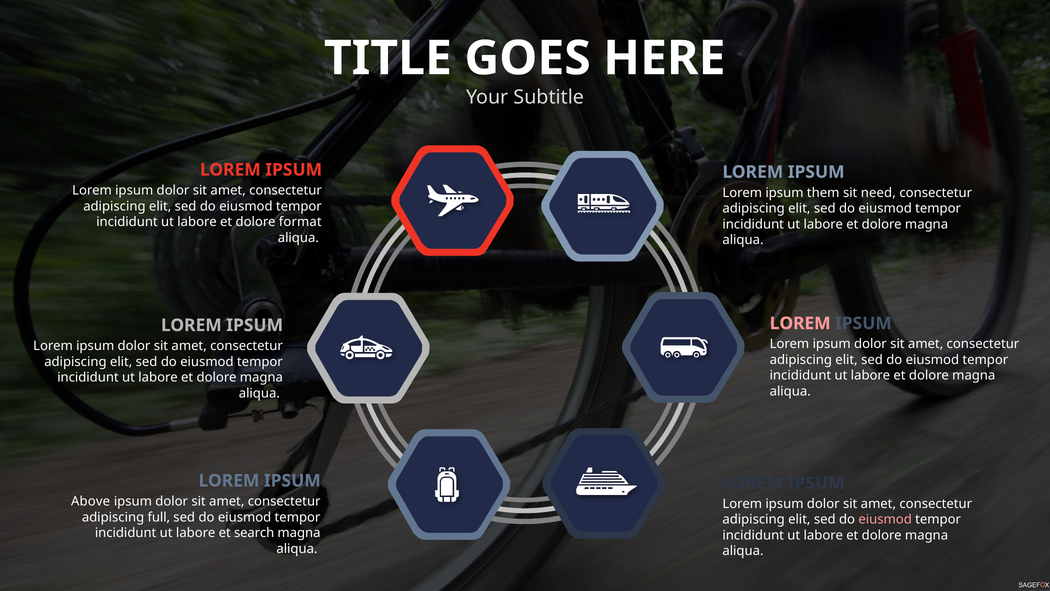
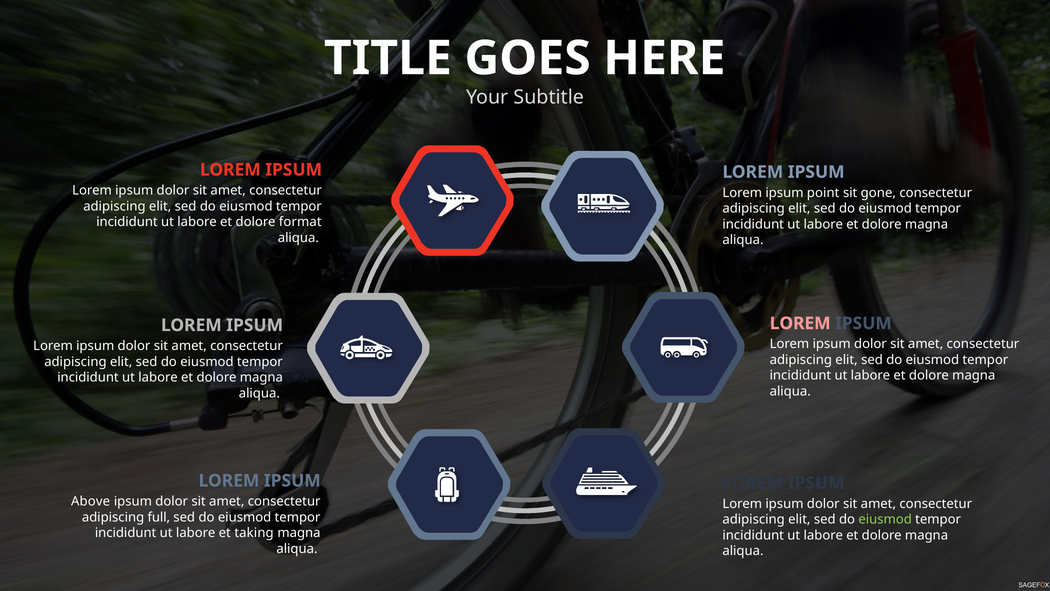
them: them -> point
need: need -> gone
eiusmod at (885, 519) colour: pink -> light green
search: search -> taking
